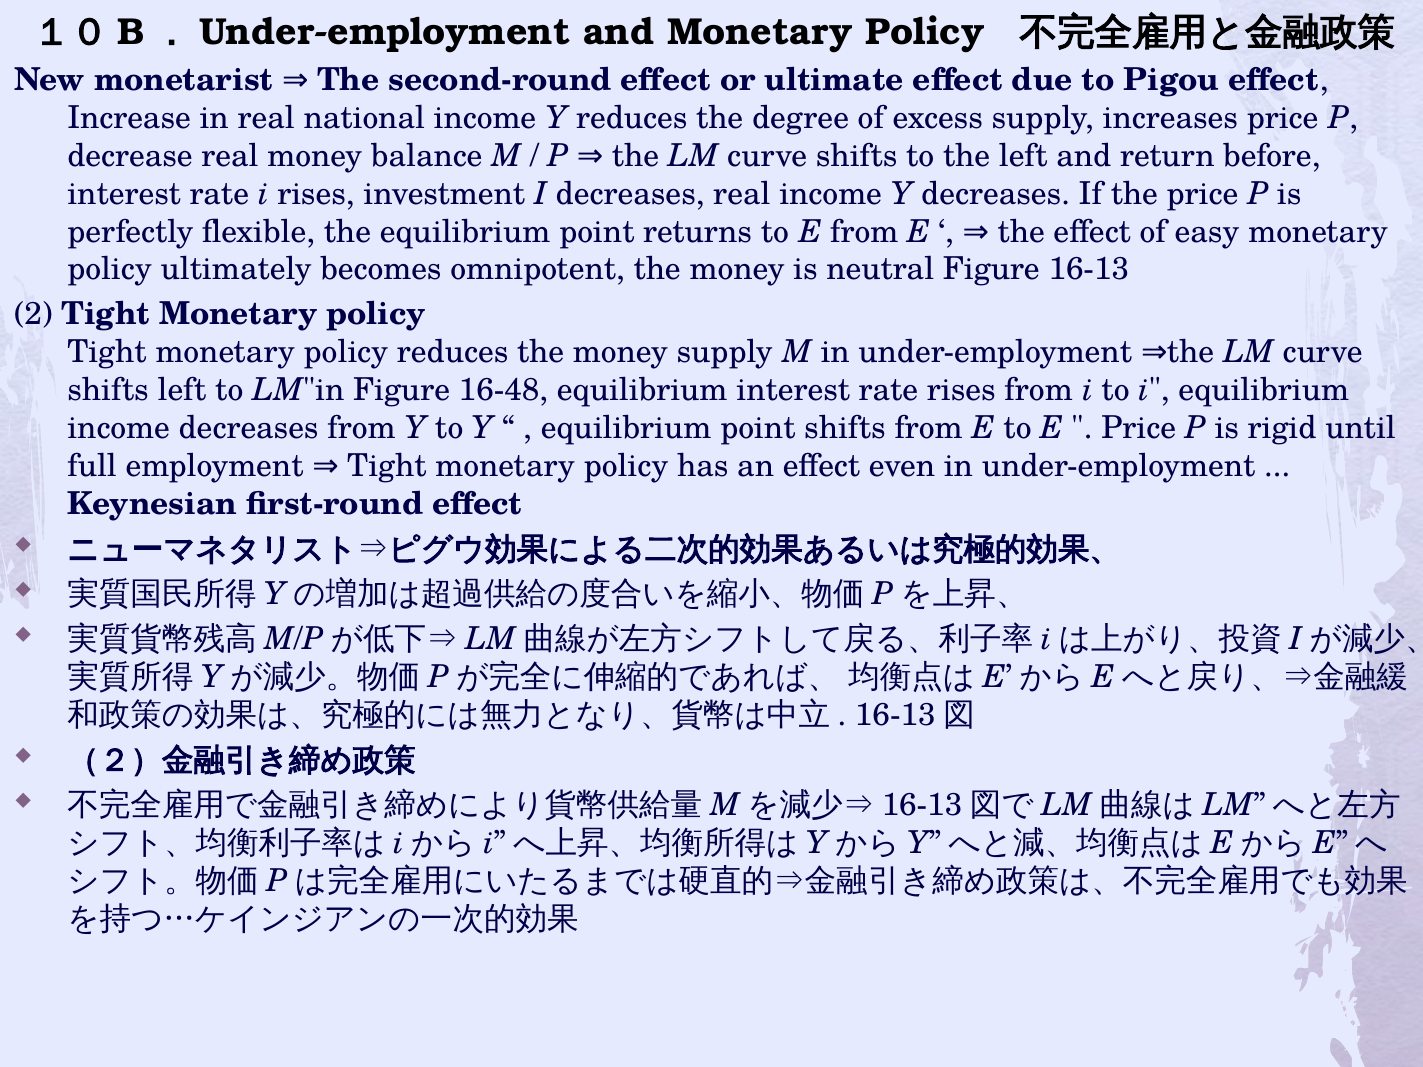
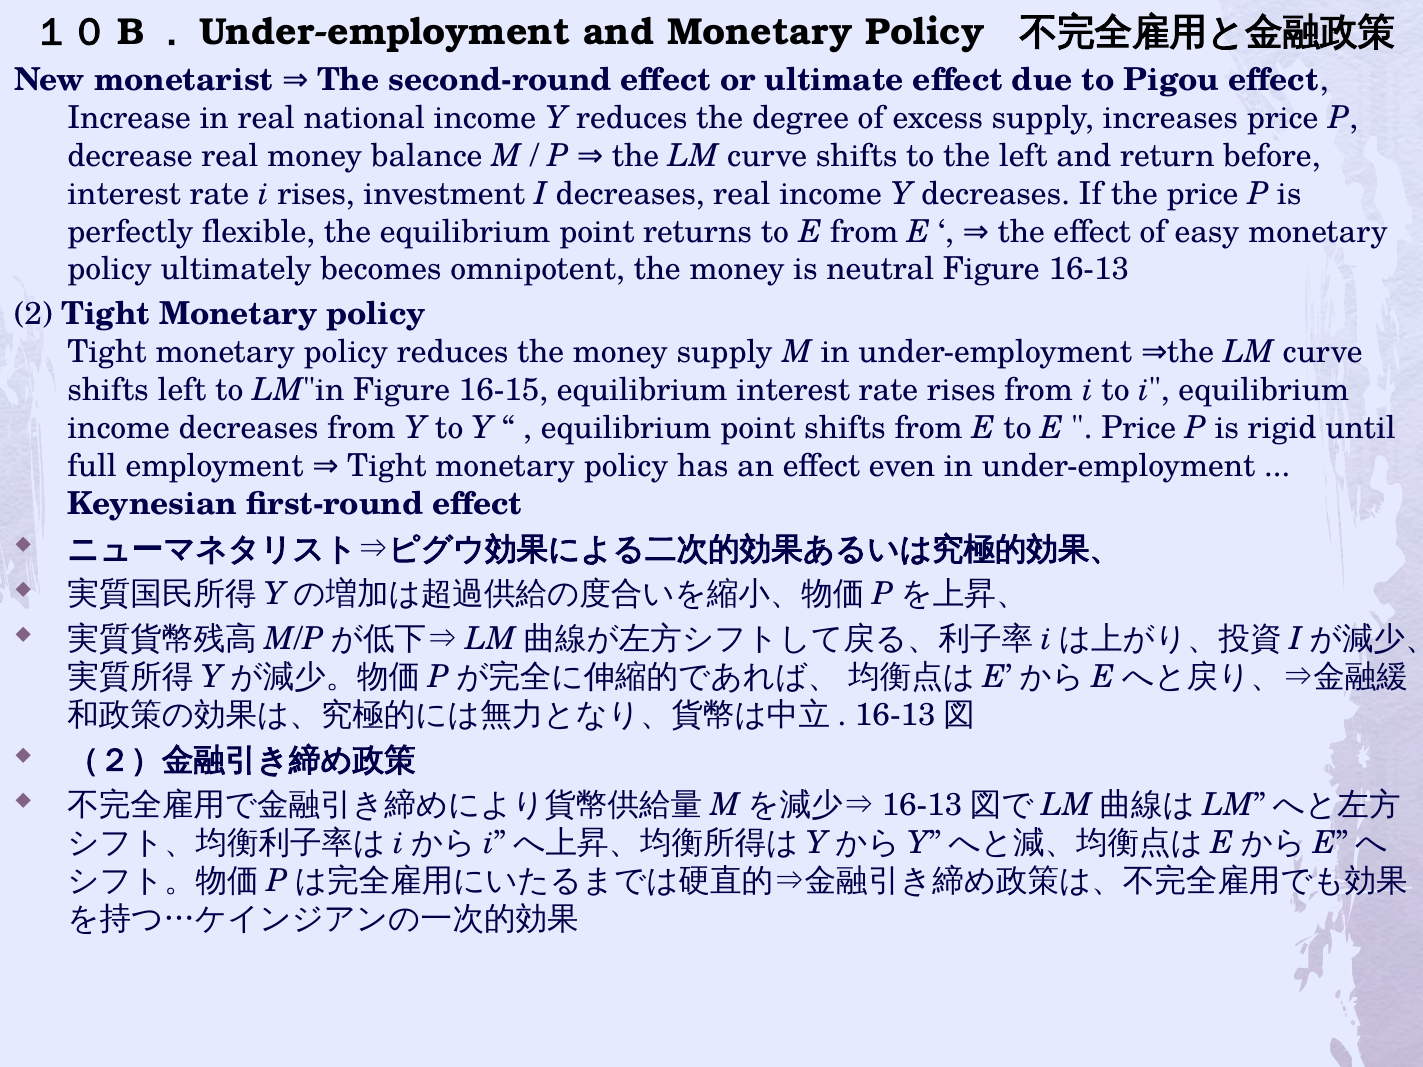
16-48: 16-48 -> 16-15
